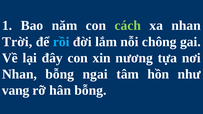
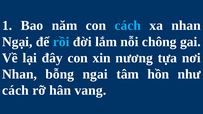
cách at (128, 26) colour: light green -> light blue
Trời: Trời -> Ngại
vang at (16, 91): vang -> cách
hân bỗng: bỗng -> vang
